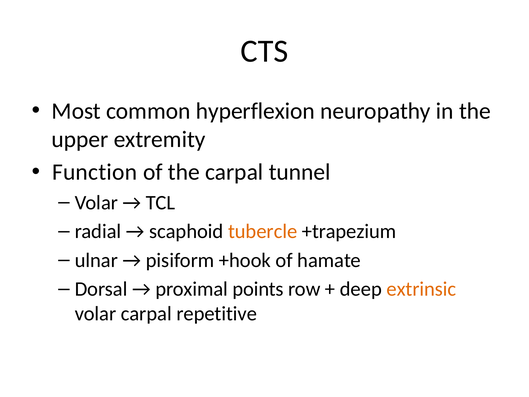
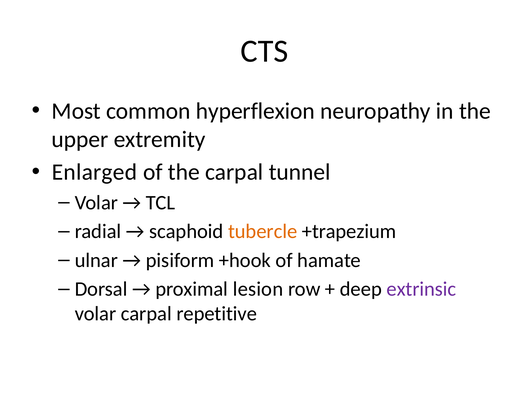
Function: Function -> Enlarged
points: points -> lesion
extrinsic colour: orange -> purple
